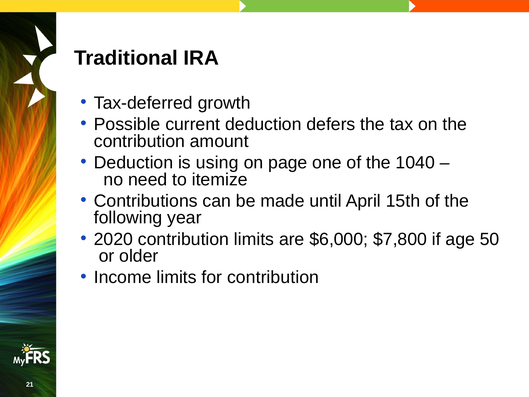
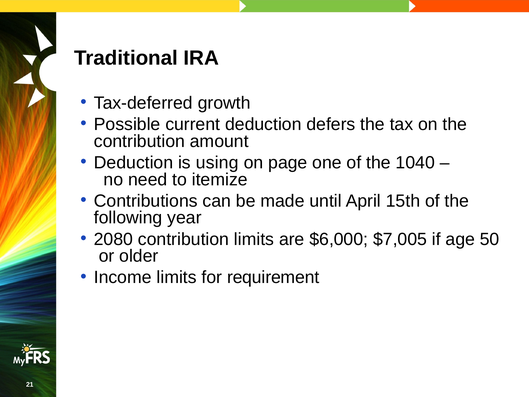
2020: 2020 -> 2080
$7,800: $7,800 -> $7,005
for contribution: contribution -> requirement
